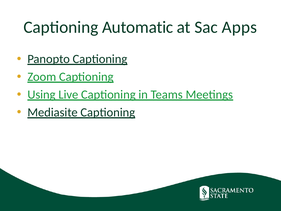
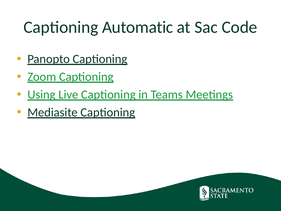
Apps: Apps -> Code
